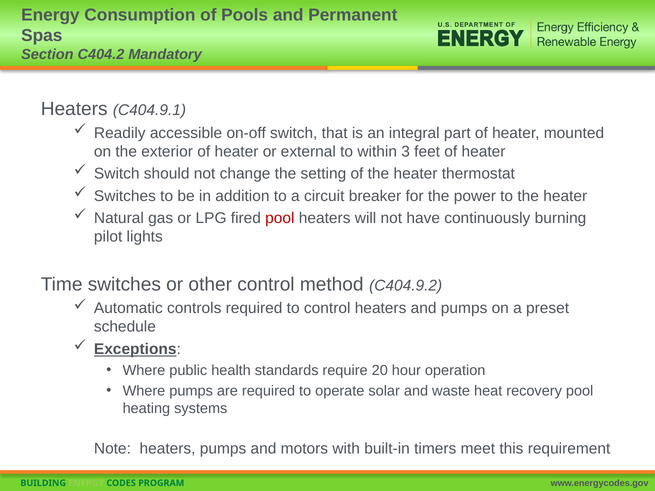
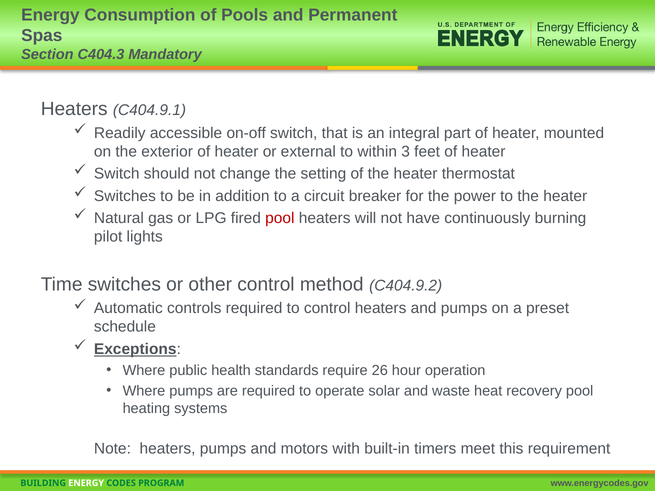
C404.2: C404.2 -> C404.3
20: 20 -> 26
ENERGY at (86, 483) colour: light green -> white
